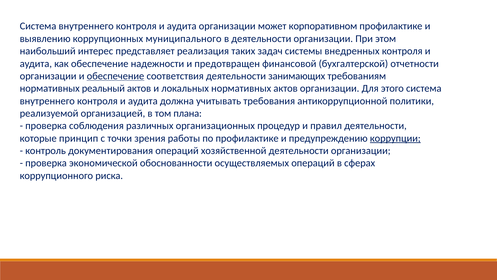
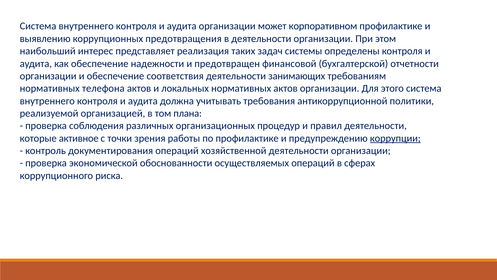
муниципального: муниципального -> предотвращения
внедренных: внедренных -> определены
обеспечение at (116, 76) underline: present -> none
реальный: реальный -> телефона
принцип: принцип -> активное
